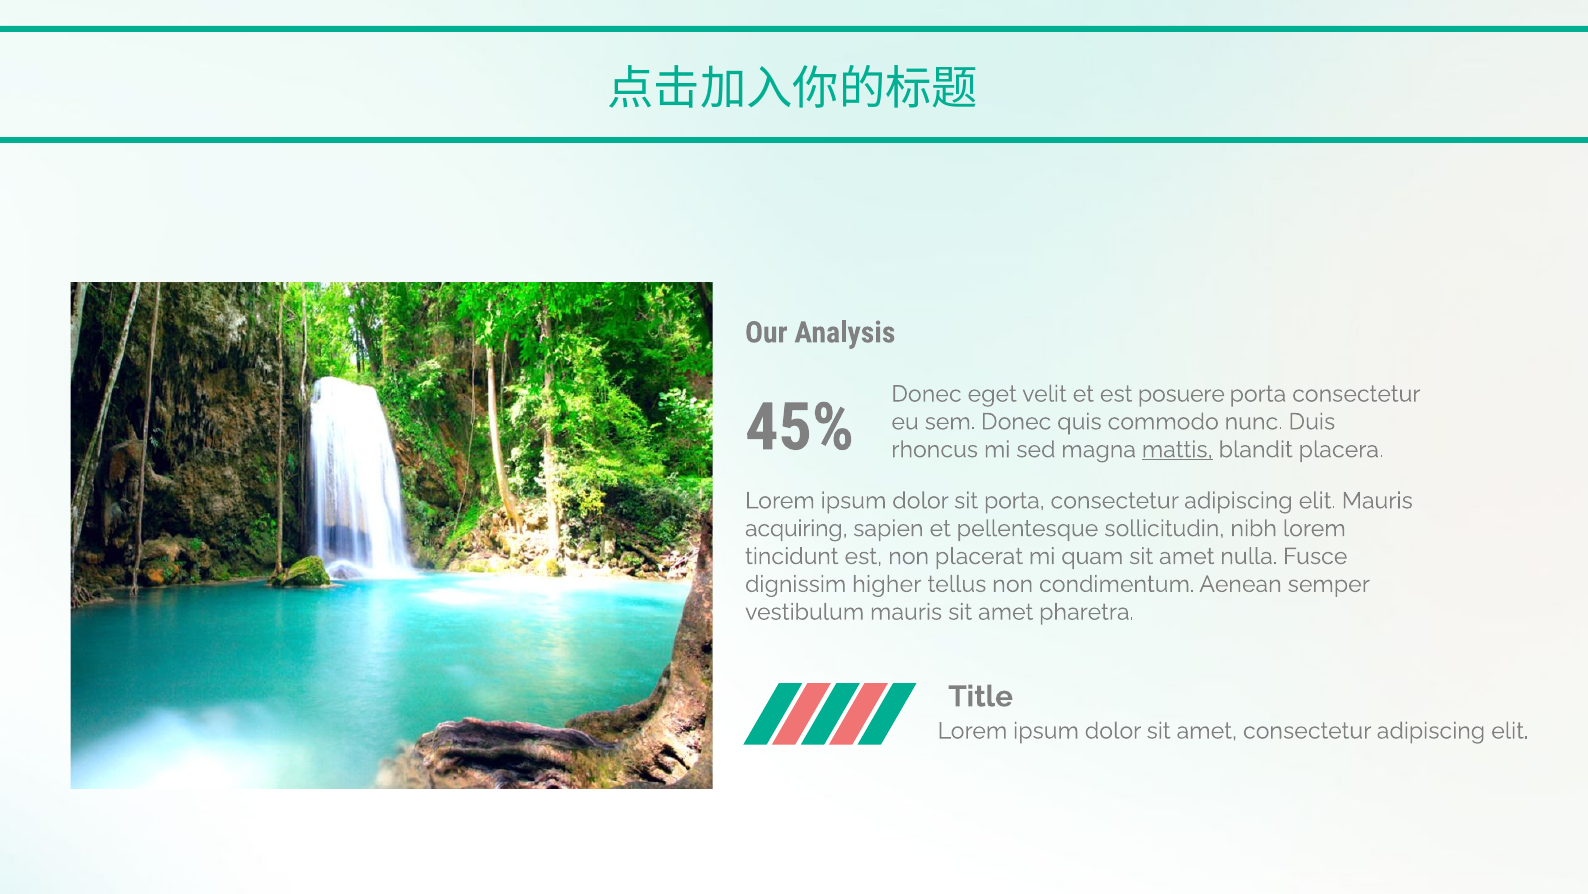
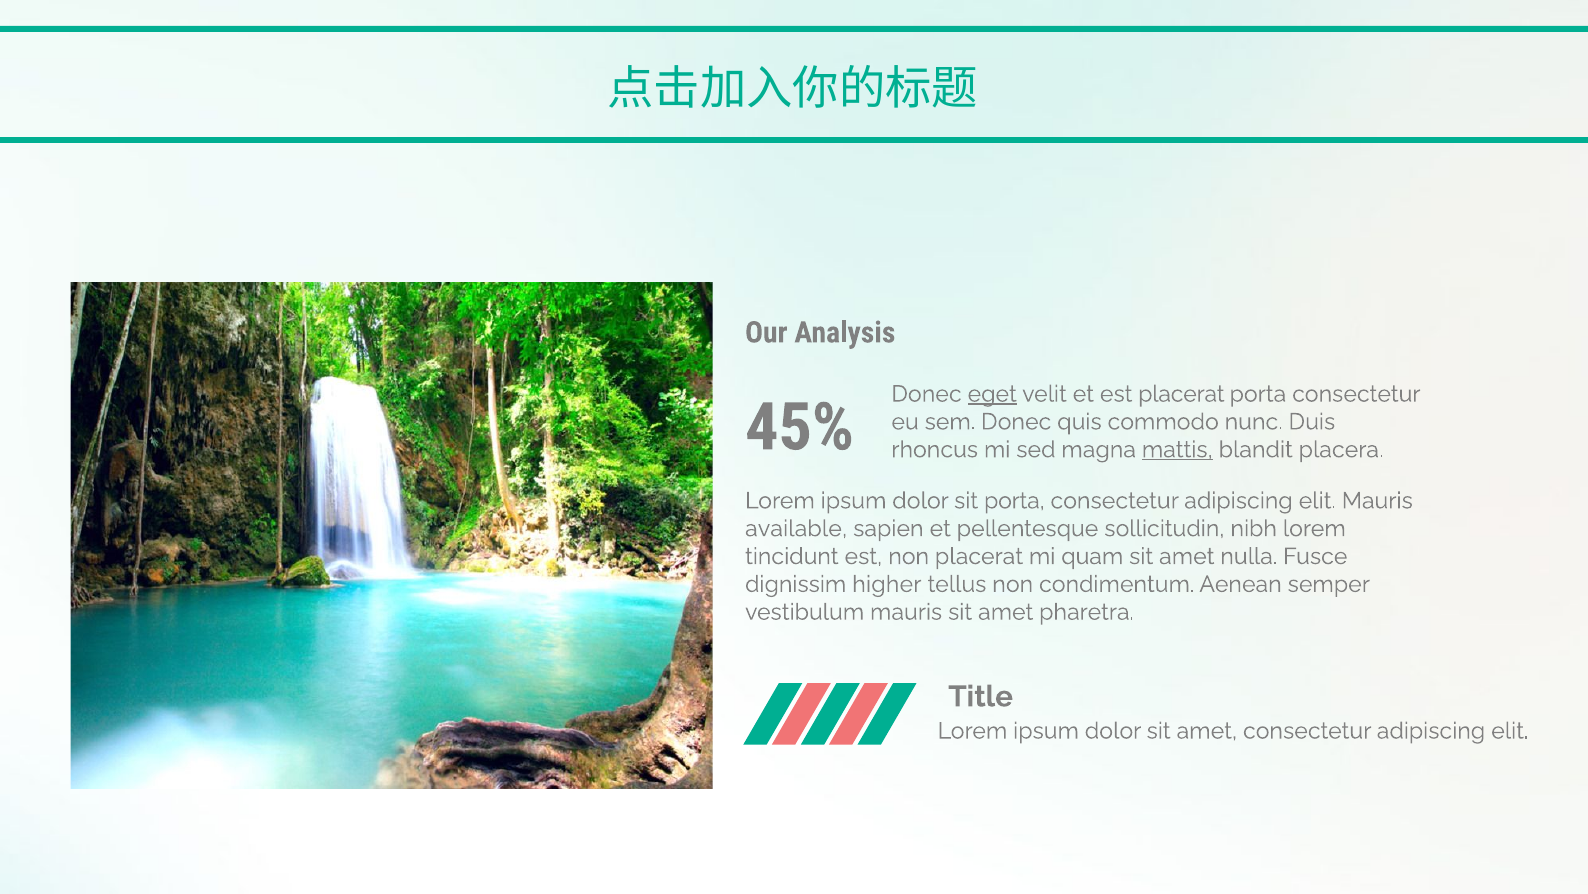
eget underline: none -> present
est posuere: posuere -> placerat
acquiring: acquiring -> available
